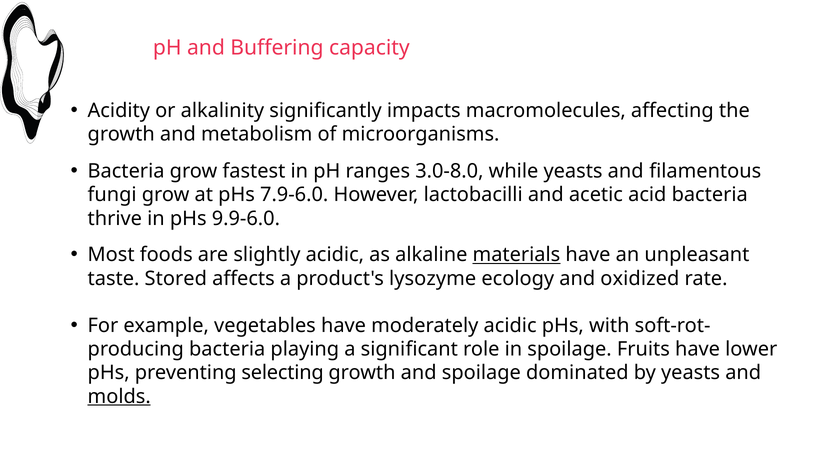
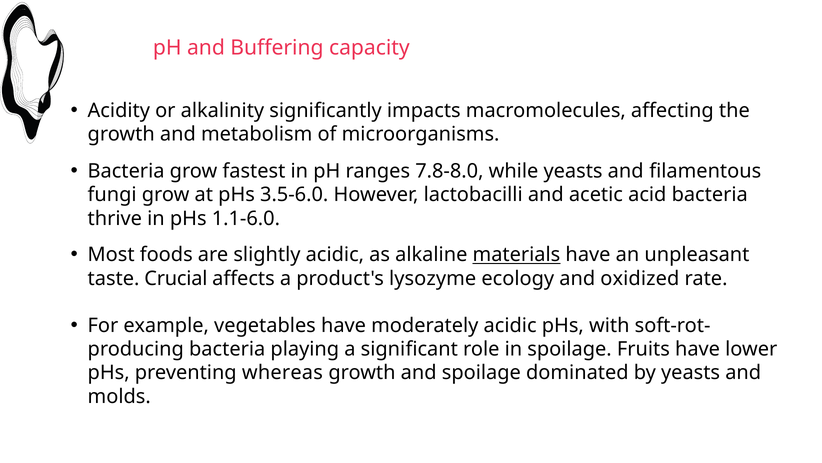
3.0-8.0: 3.0-8.0 -> 7.8-8.0
7.9-6.0: 7.9-6.0 -> 3.5-6.0
9.9-6.0: 9.9-6.0 -> 1.1-6.0
Stored: Stored -> Crucial
selecting: selecting -> whereas
molds underline: present -> none
